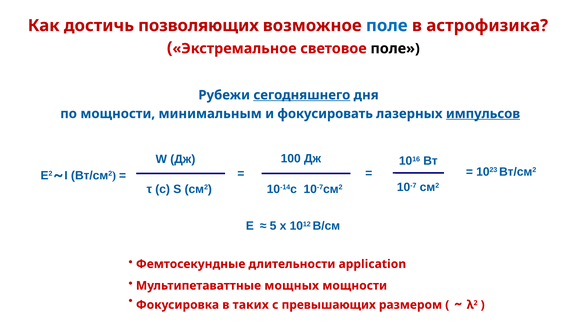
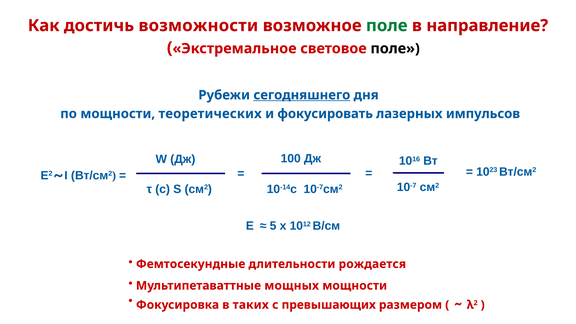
позволяющих: позволяющих -> возможности
поле at (387, 26) colour: blue -> green
астрофизика: астрофизика -> направление
минимальным: минимальным -> теоретических
импульсов underline: present -> none
application: application -> рождается
